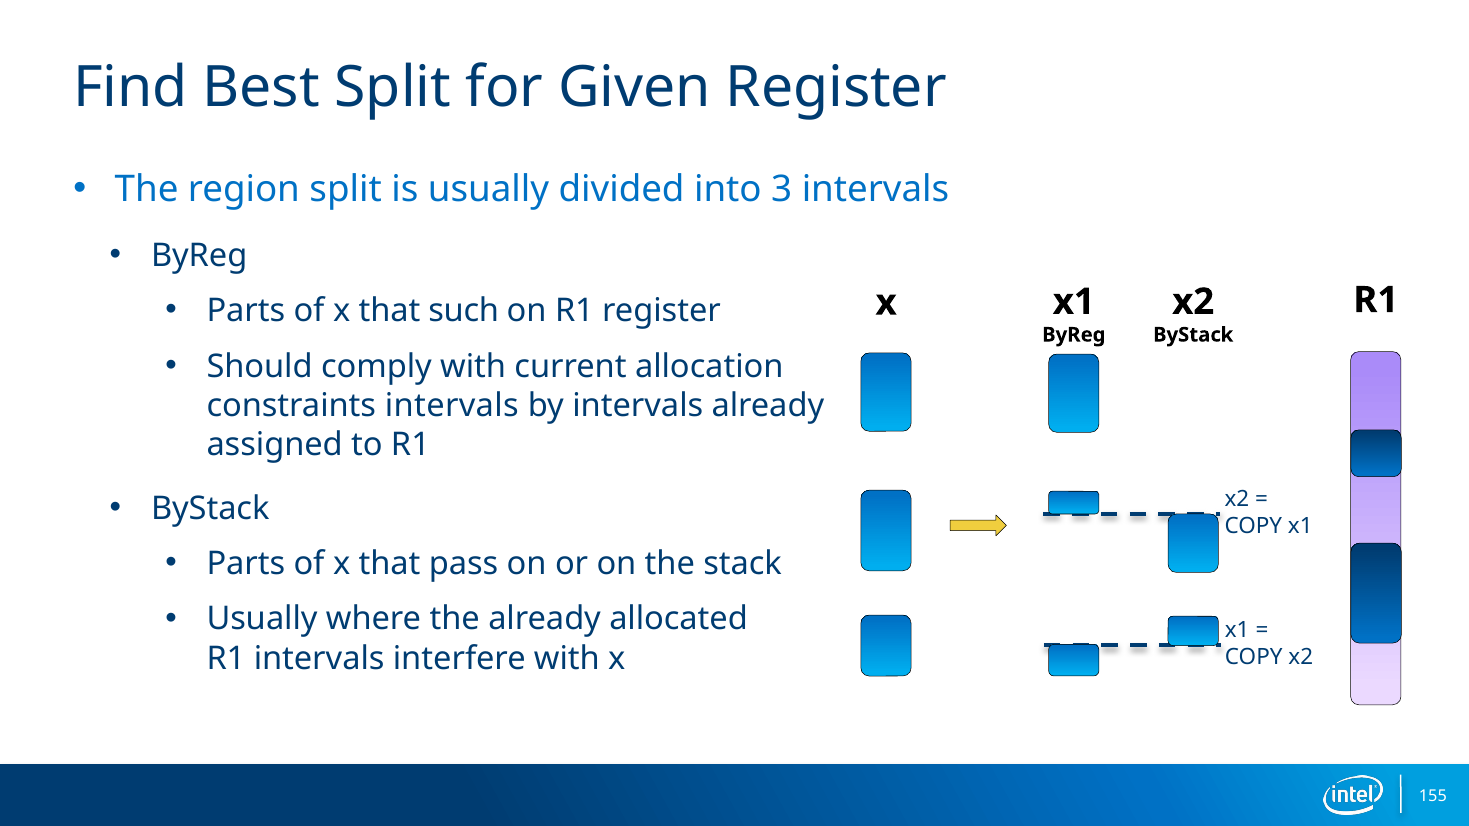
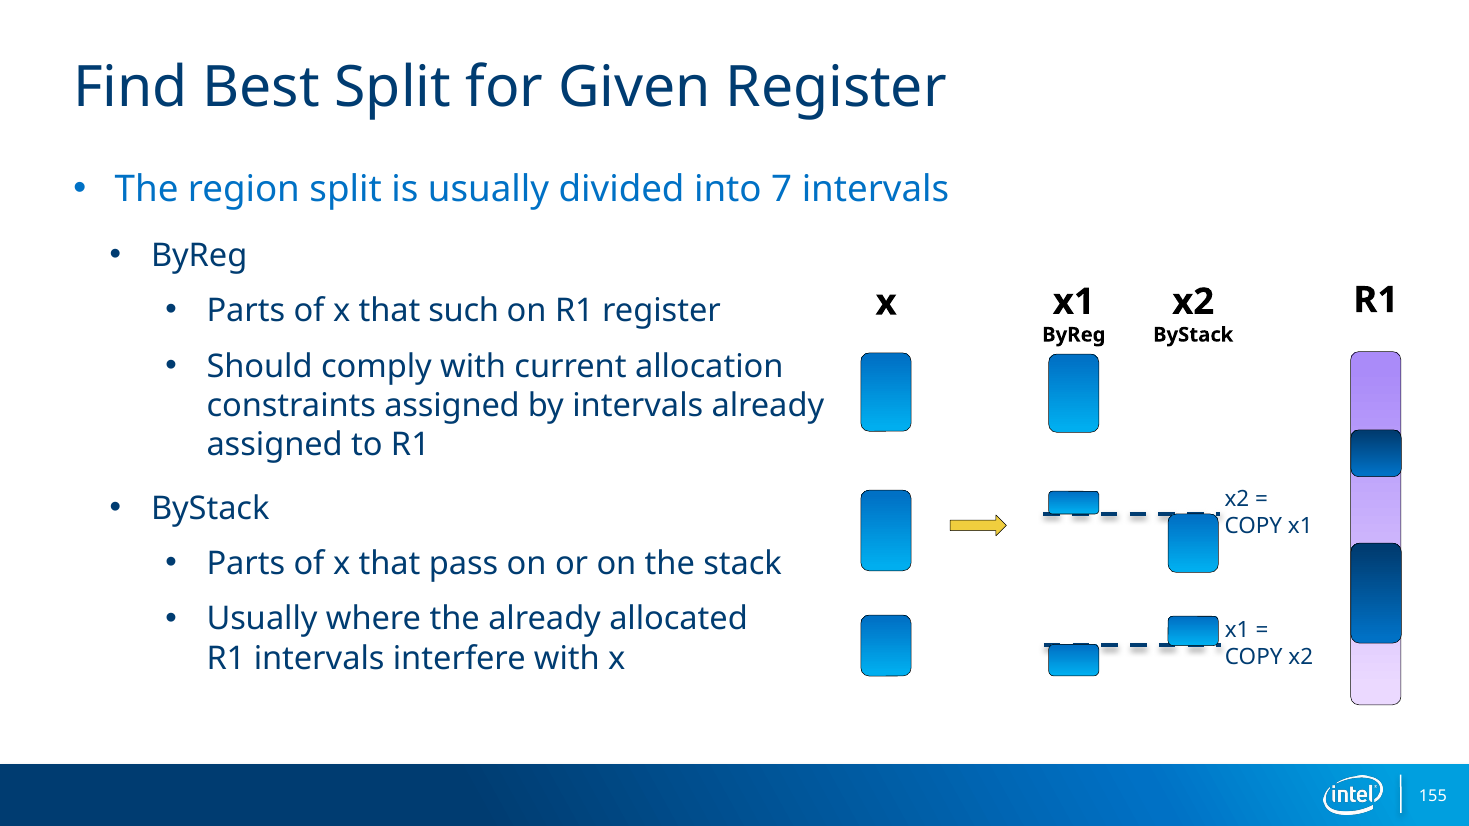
3: 3 -> 7
constraints intervals: intervals -> assigned
